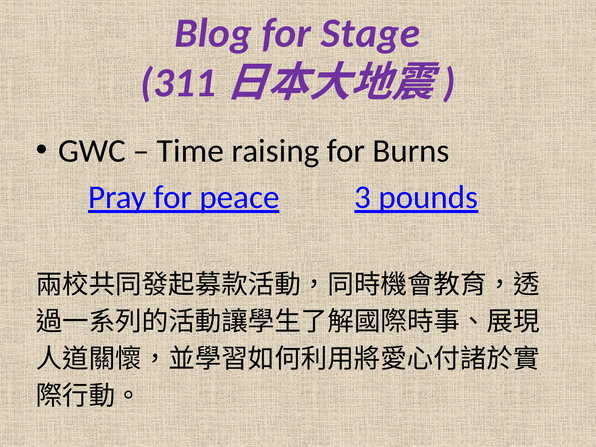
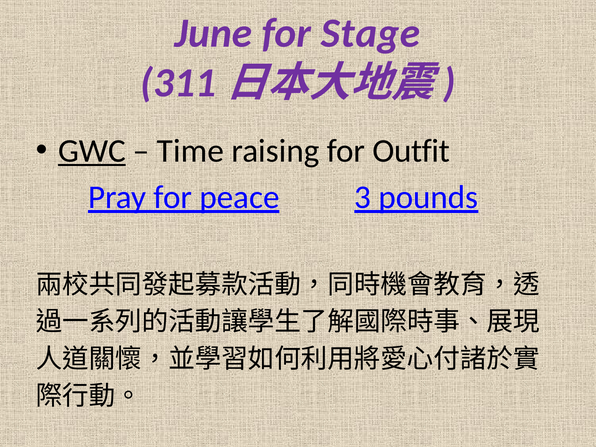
Blog: Blog -> June
GWC underline: none -> present
Burns: Burns -> Outfit
